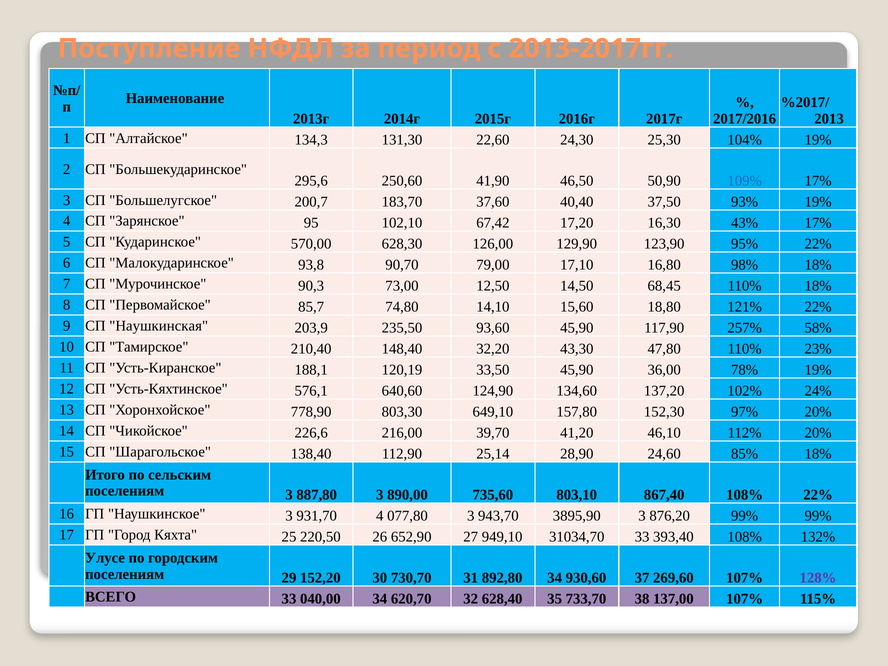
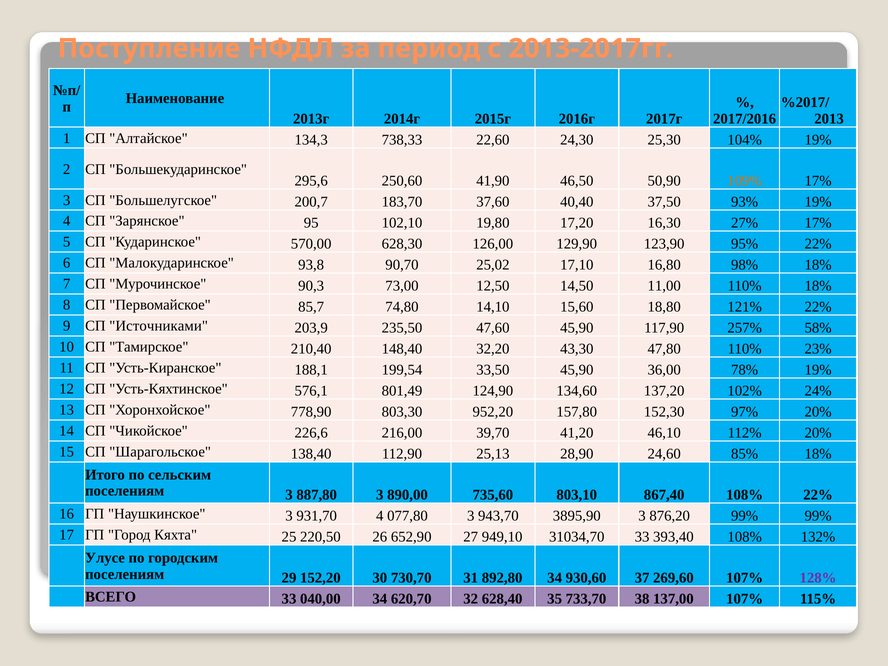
131,30: 131,30 -> 738,33
109% colour: blue -> orange
67,42: 67,42 -> 19,80
43%: 43% -> 27%
79,00: 79,00 -> 25,02
68,45: 68,45 -> 11,00
Наушкинская: Наушкинская -> Источниками
93,60: 93,60 -> 47,60
120,19: 120,19 -> 199,54
640,60: 640,60 -> 801,49
649,10: 649,10 -> 952,20
25,14: 25,14 -> 25,13
